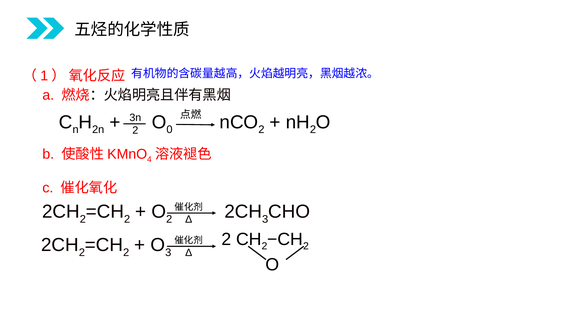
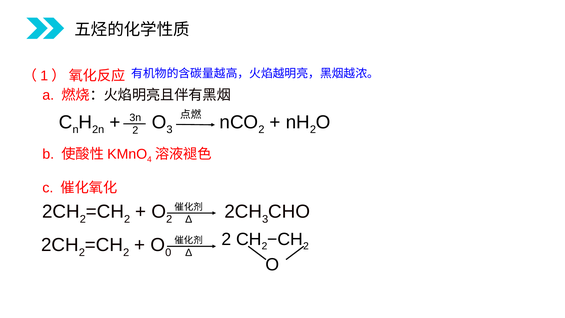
O 0: 0 -> 3
O 3: 3 -> 0
